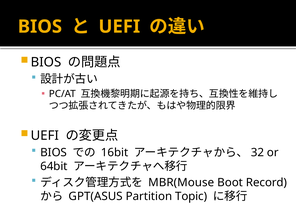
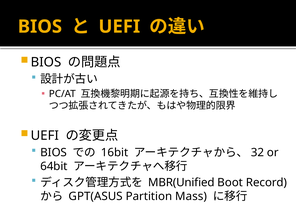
MBR(Mouse: MBR(Mouse -> MBR(Unified
Topic: Topic -> Mass
